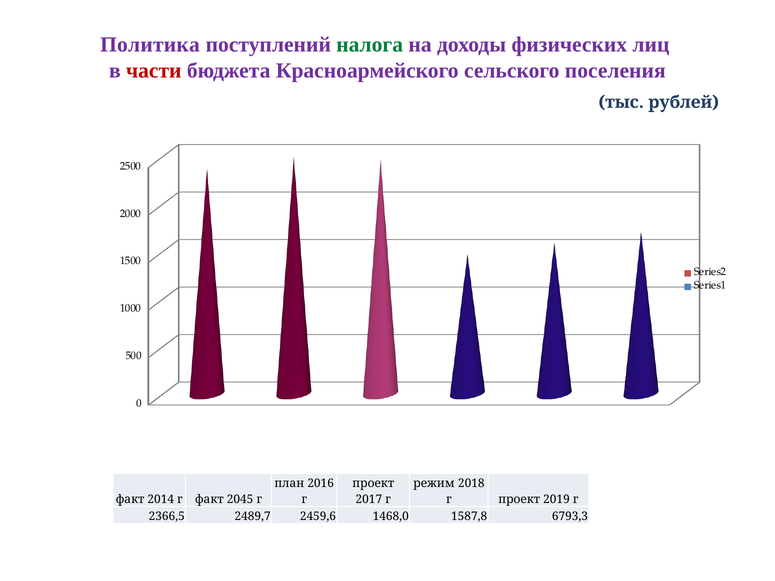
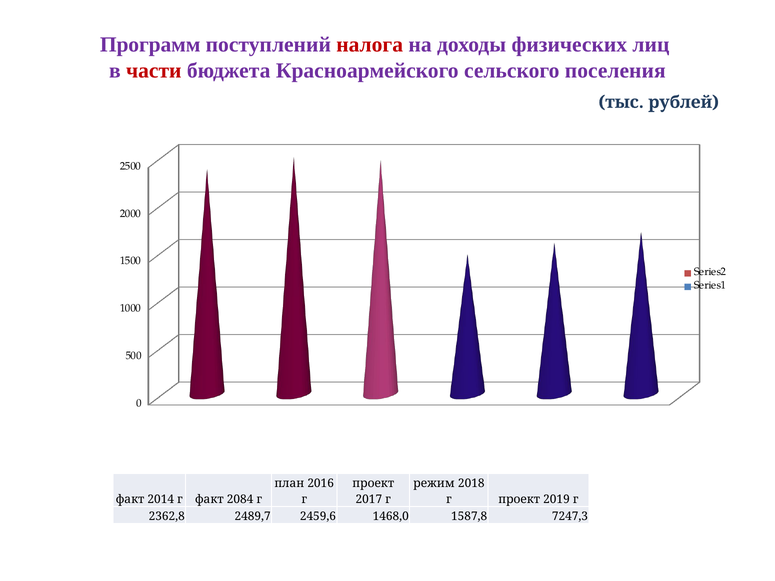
Политика: Политика -> Программ
налога colour: green -> red
2045: 2045 -> 2084
2366,5: 2366,5 -> 2362,8
6793,3: 6793,3 -> 7247,3
